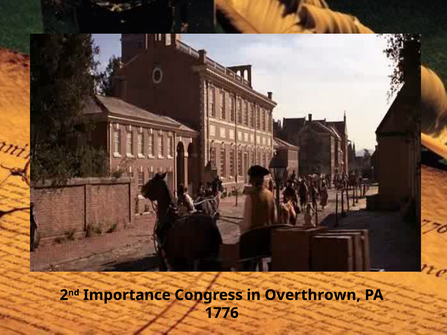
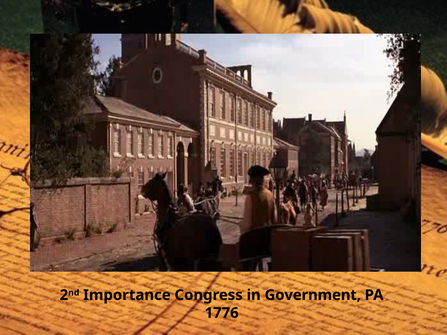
Overthrown: Overthrown -> Government
